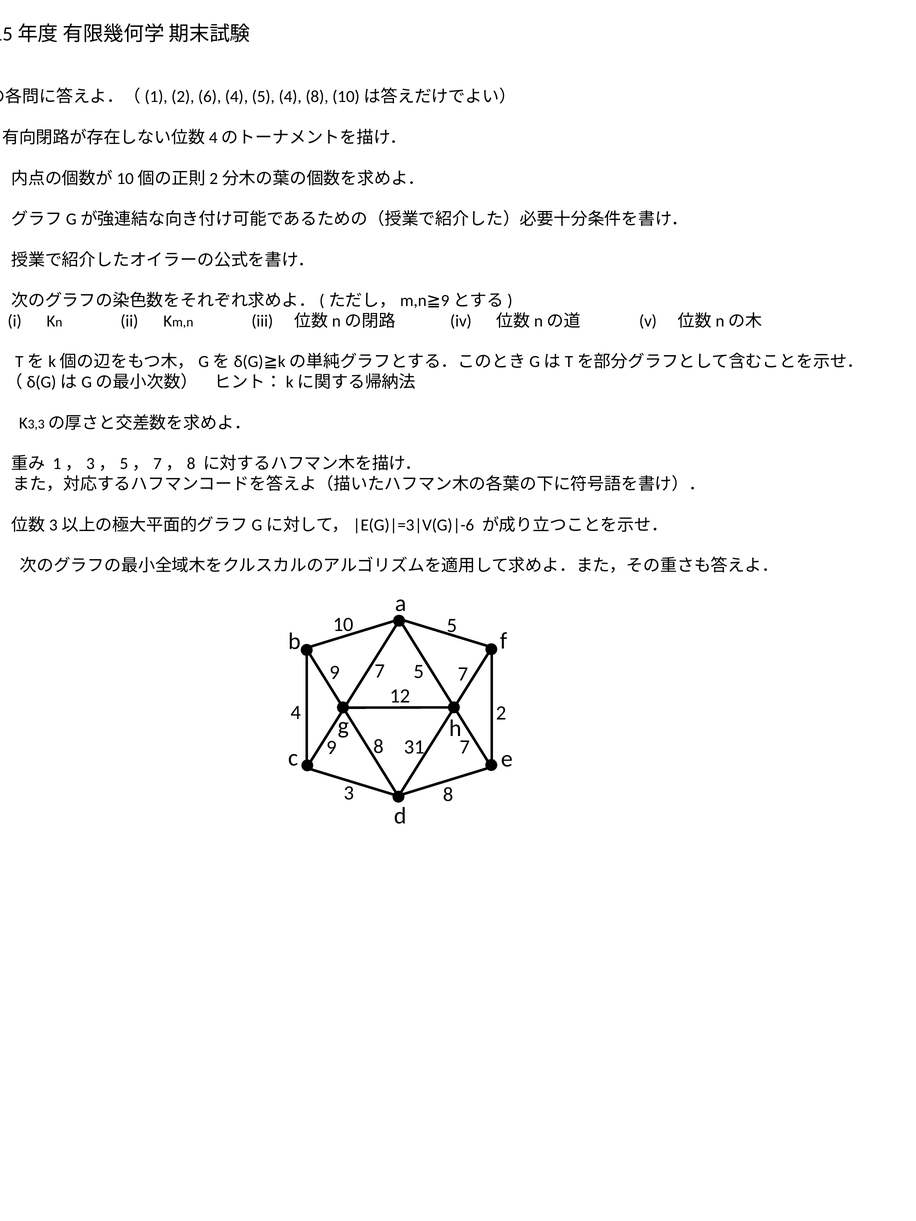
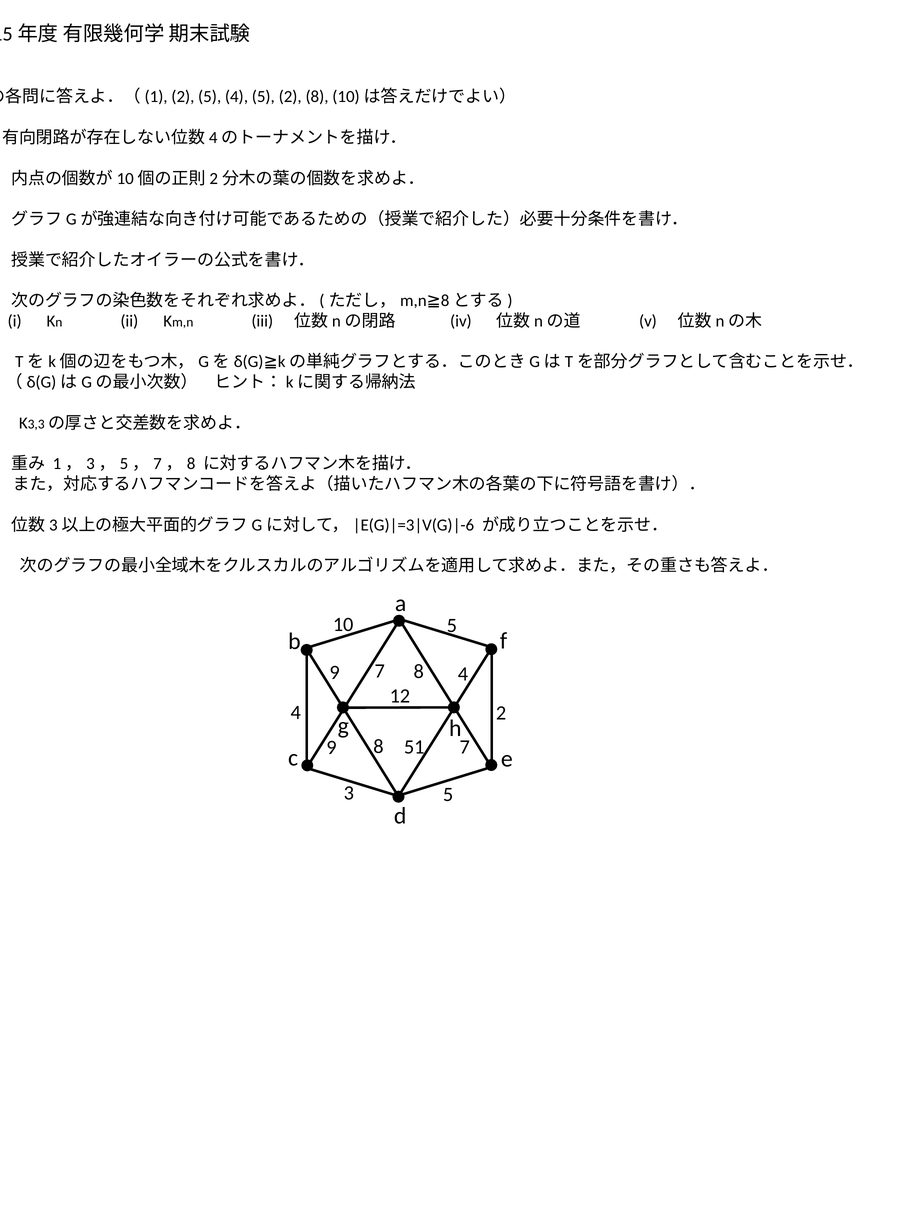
2 6: 6 -> 5
4 5 4: 4 -> 2
9 at (445, 301): 9 -> 8
7 5: 5 -> 8
9 7: 7 -> 4
31: 31 -> 51
3 8: 8 -> 5
